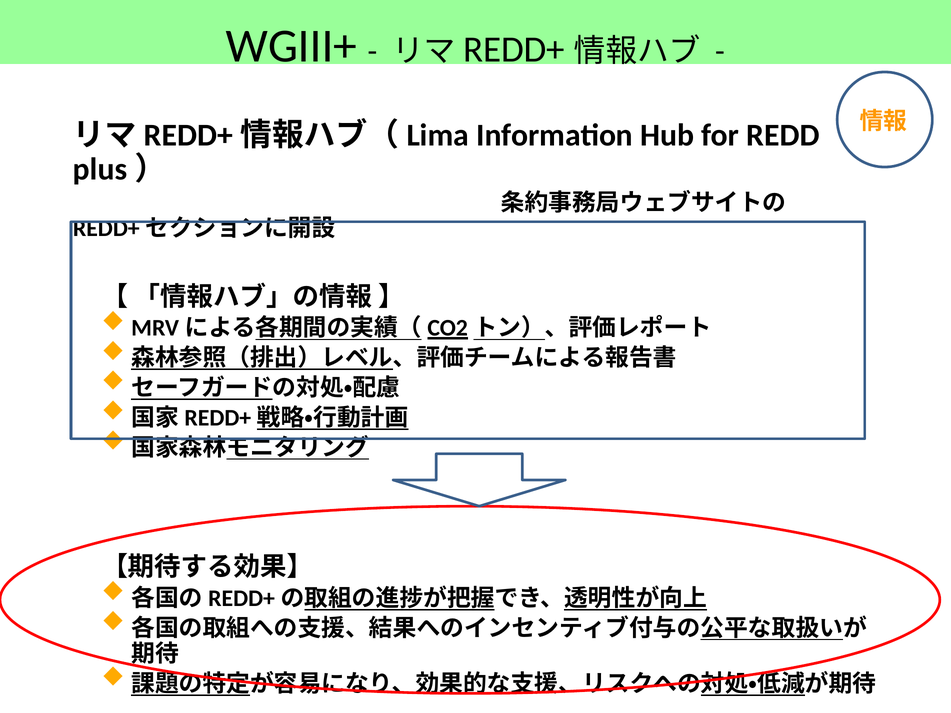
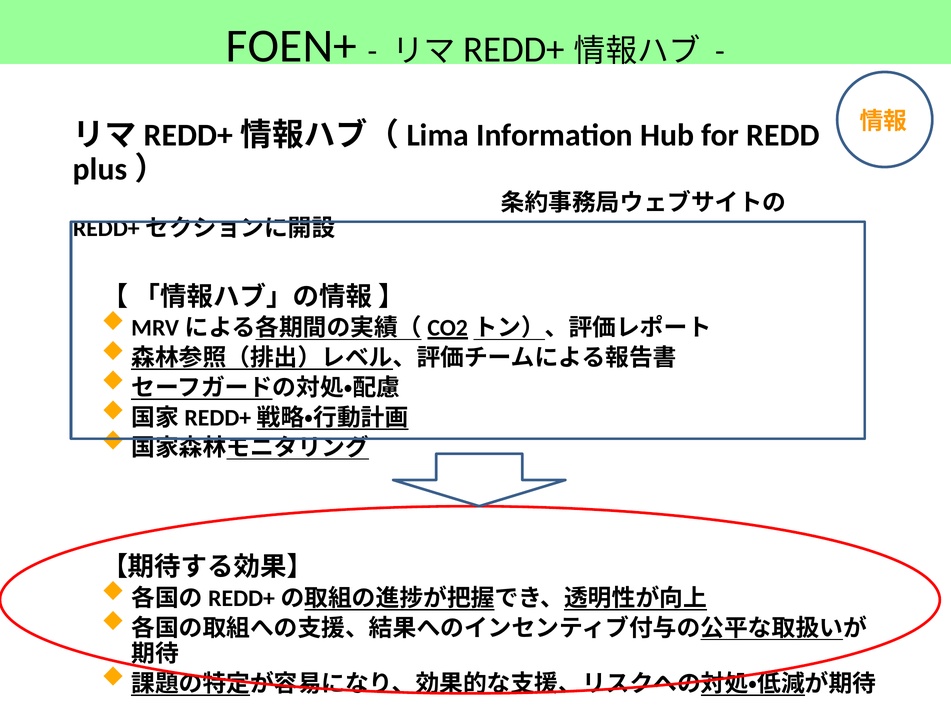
WGIII+: WGIII+ -> FOEN+
